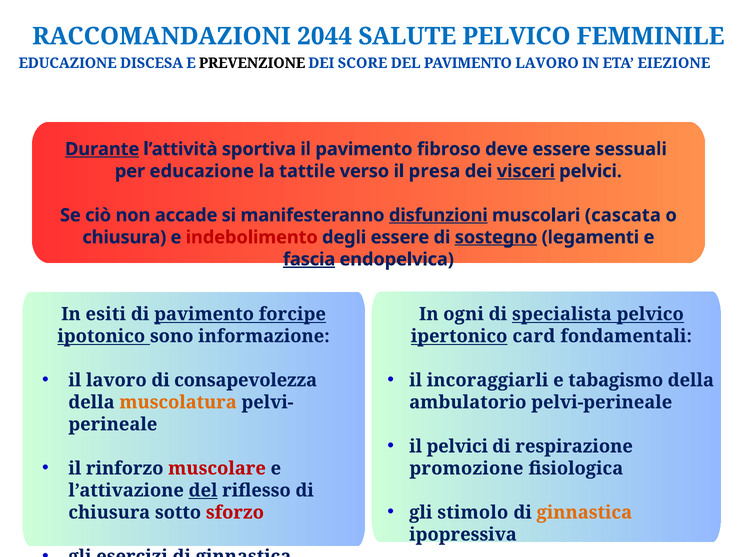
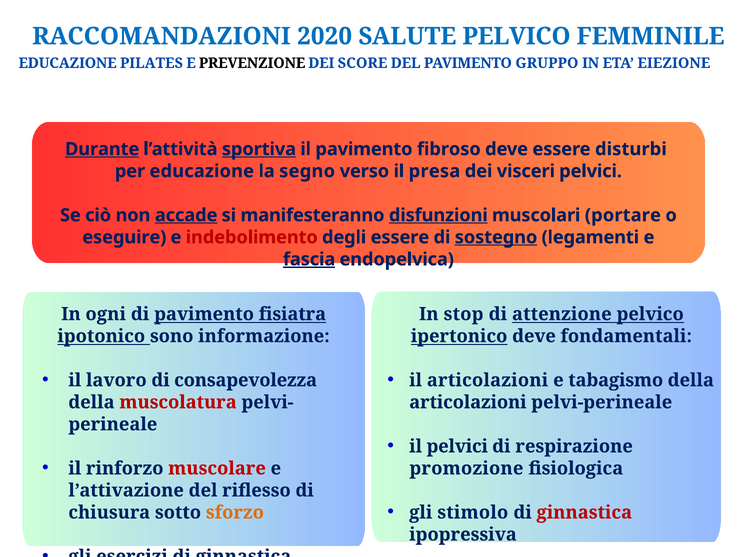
2044: 2044 -> 2020
DISCESA: DISCESA -> PILATES
PAVIMENTO LAVORO: LAVORO -> GRUPPO
sportiva underline: none -> present
sessuali: sessuali -> disturbi
tattile: tattile -> segno
visceri underline: present -> none
accade underline: none -> present
cascata: cascata -> portare
chiusura at (124, 237): chiusura -> eseguire
esiti: esiti -> ogni
forcipe: forcipe -> fisiatra
ogni: ogni -> stop
specialista: specialista -> attenzione
ipertonico card: card -> deve
il incoraggiarli: incoraggiarli -> articolazioni
muscolatura colour: orange -> red
ambulatorio at (468, 402): ambulatorio -> articolazioni
del at (203, 491) underline: present -> none
ginnastica at (584, 513) colour: orange -> red
sforzo colour: red -> orange
